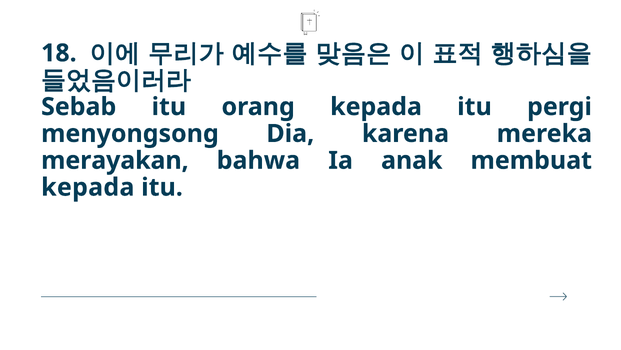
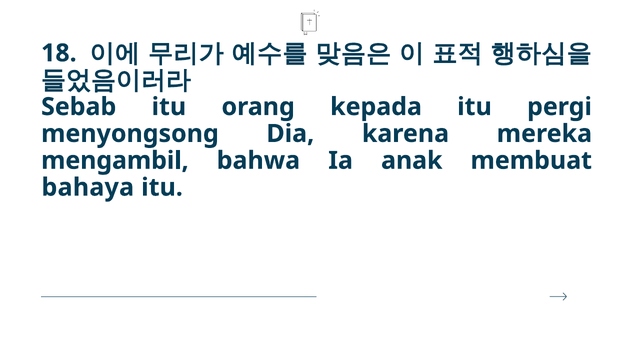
merayakan: merayakan -> mengambil
kepada at (88, 187): kepada -> bahaya
